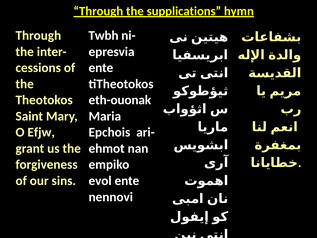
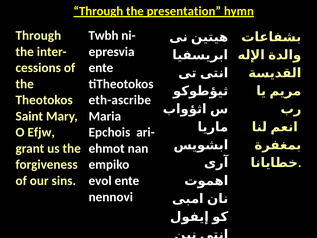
supplications: supplications -> presentation
eth-ouonak: eth-ouonak -> eth-ascribe
